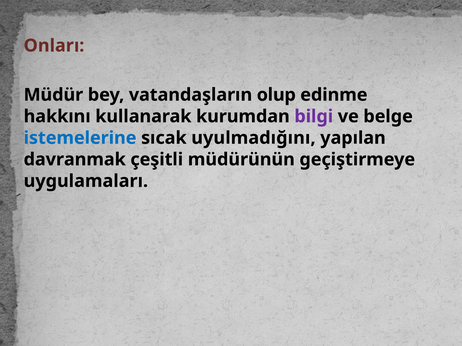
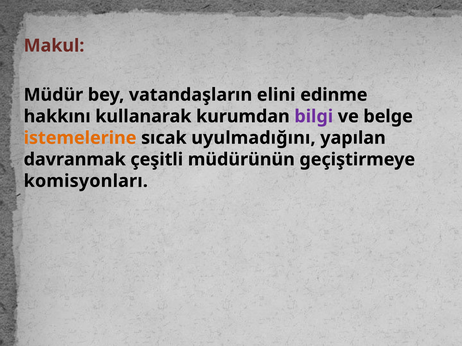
Onları: Onları -> Makul
olup: olup -> elini
istemelerine colour: blue -> orange
uygulamaları: uygulamaları -> komisyonları
